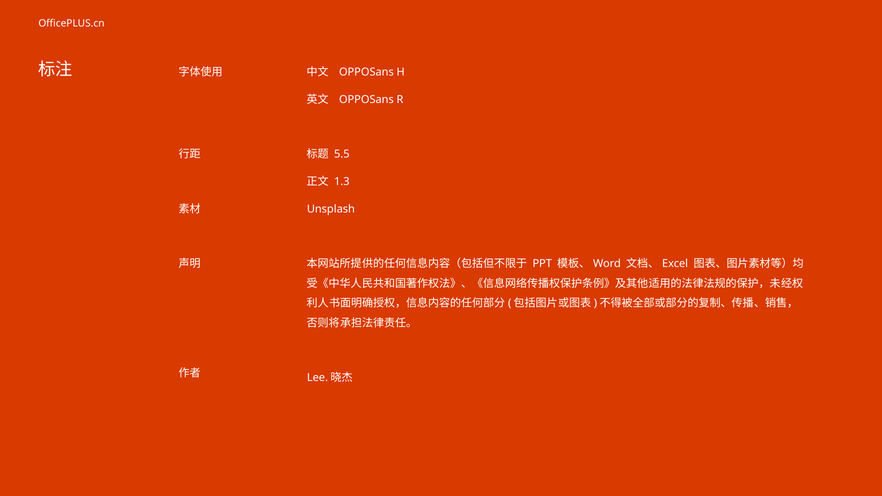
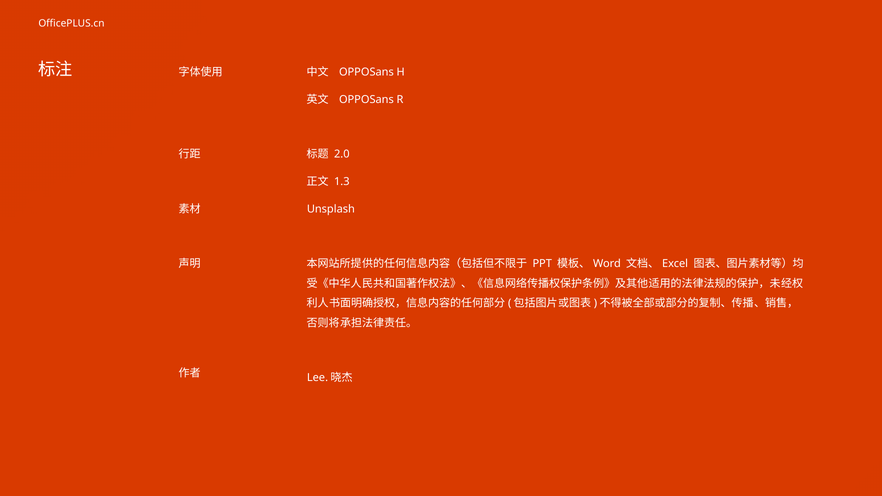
5.5: 5.5 -> 2.0
